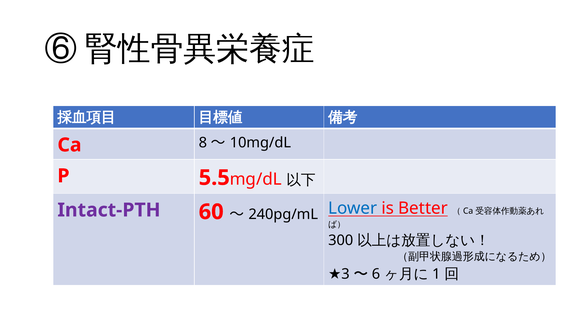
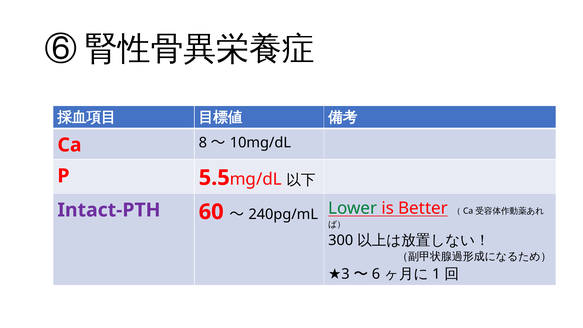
Lower colour: blue -> green
